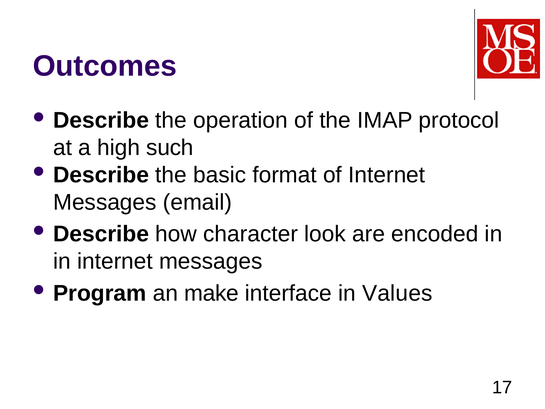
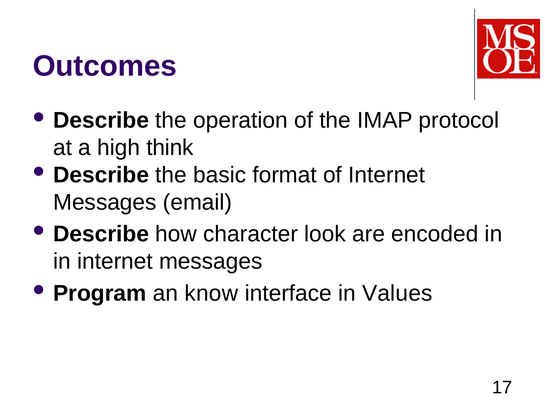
such: such -> think
make: make -> know
